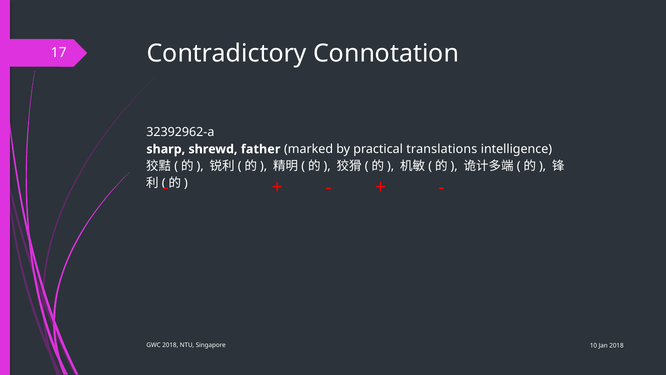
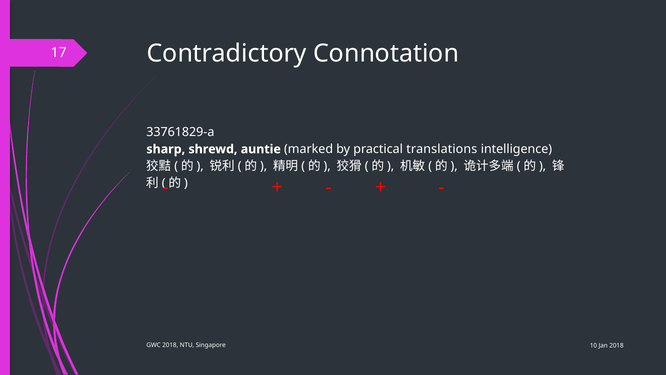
32392962-a: 32392962-a -> 33761829-a
father: father -> auntie
